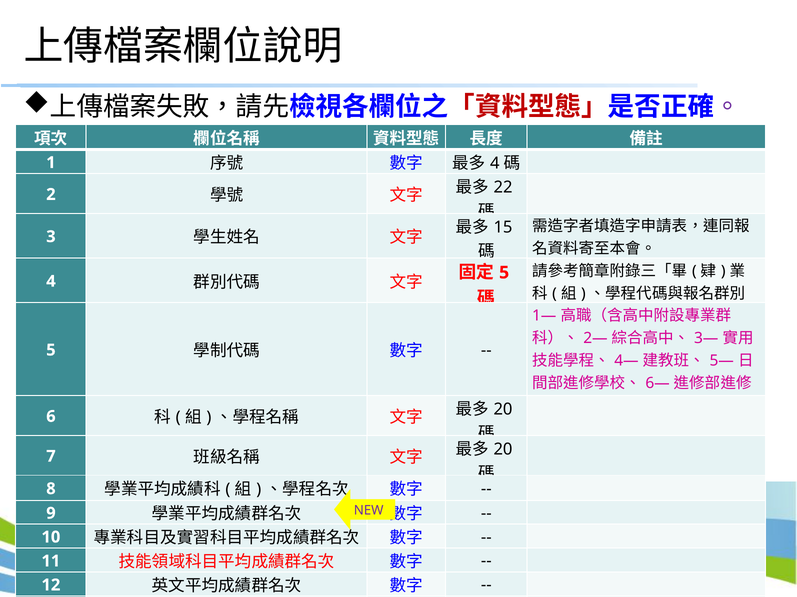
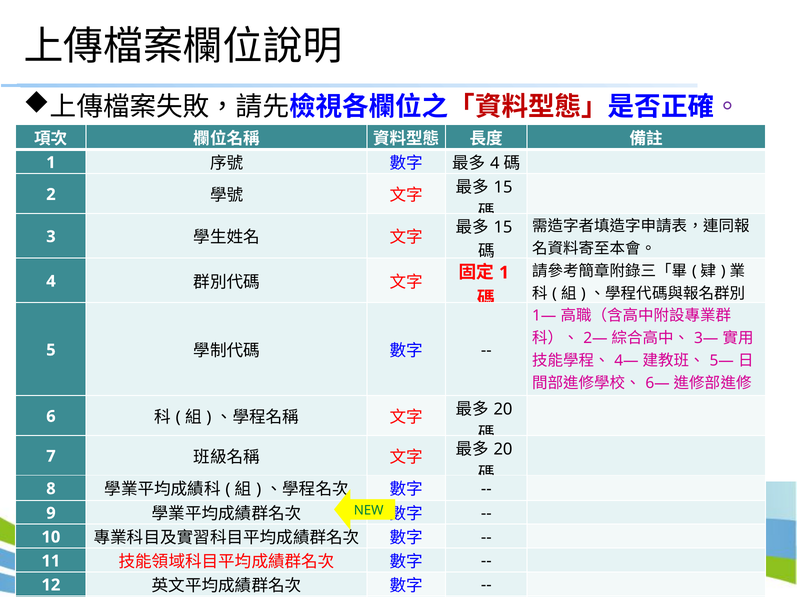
22 at (503, 188): 22 -> 15
5 at (504, 273): 5 -> 1
NEW colour: purple -> green
